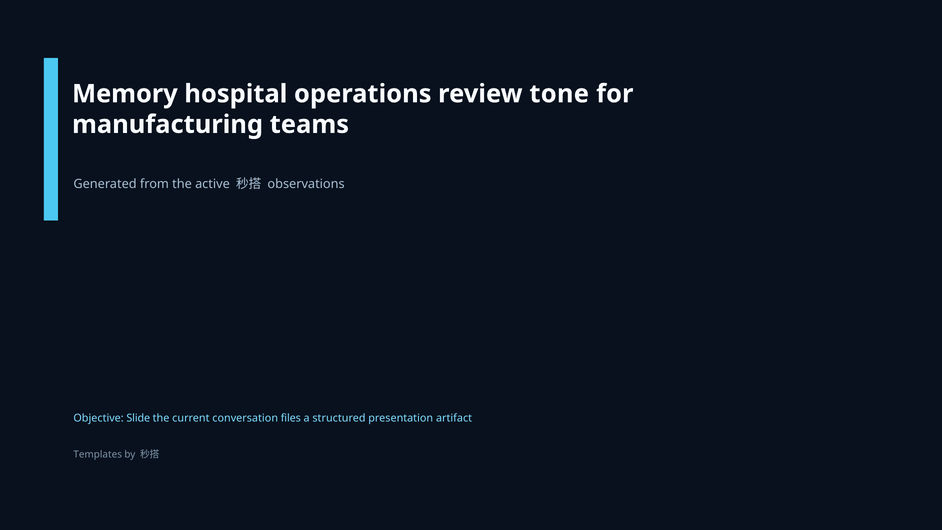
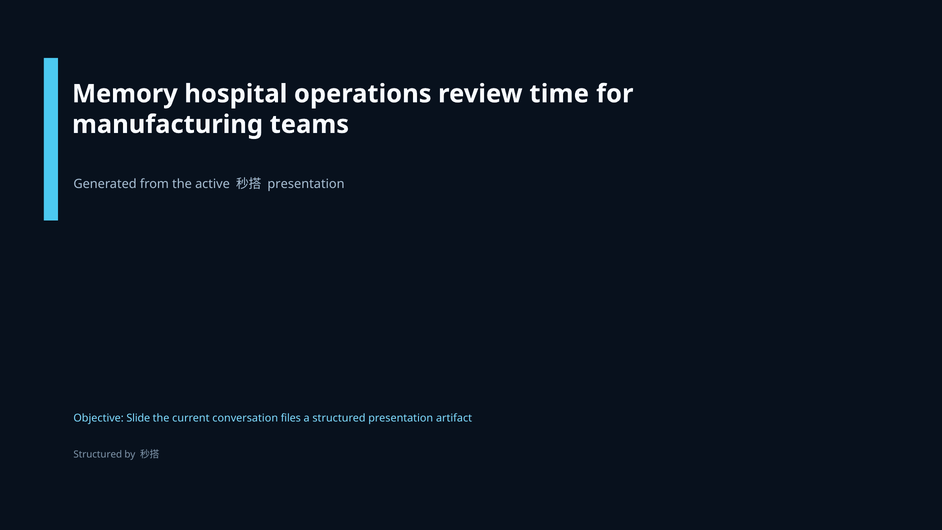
tone: tone -> time
observations at (306, 184): observations -> presentation
Templates at (98, 454): Templates -> Structured
